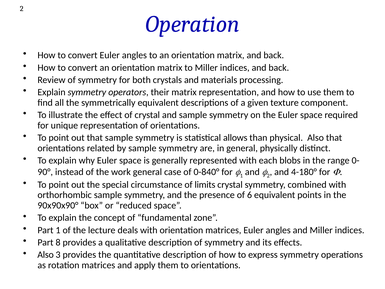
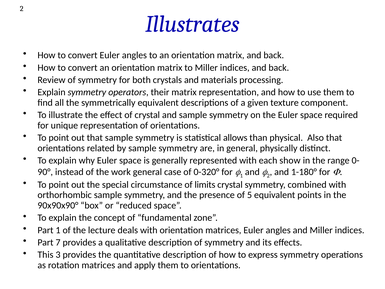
Operation: Operation -> Illustrates
blobs: blobs -> show
0-840°: 0-840° -> 0-320°
4-180°: 4-180° -> 1-180°
6: 6 -> 5
8: 8 -> 7
Also at (46, 255): Also -> This
